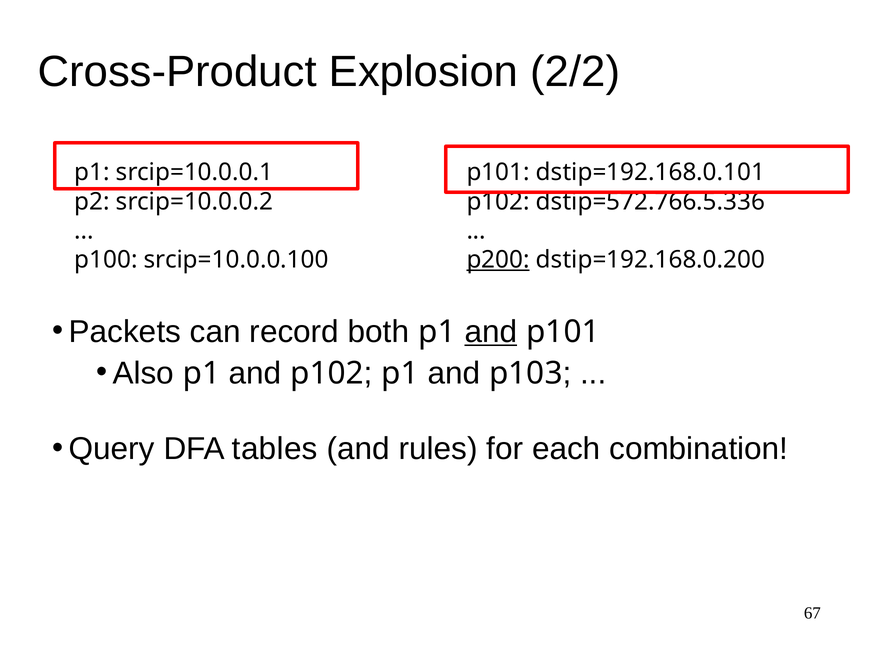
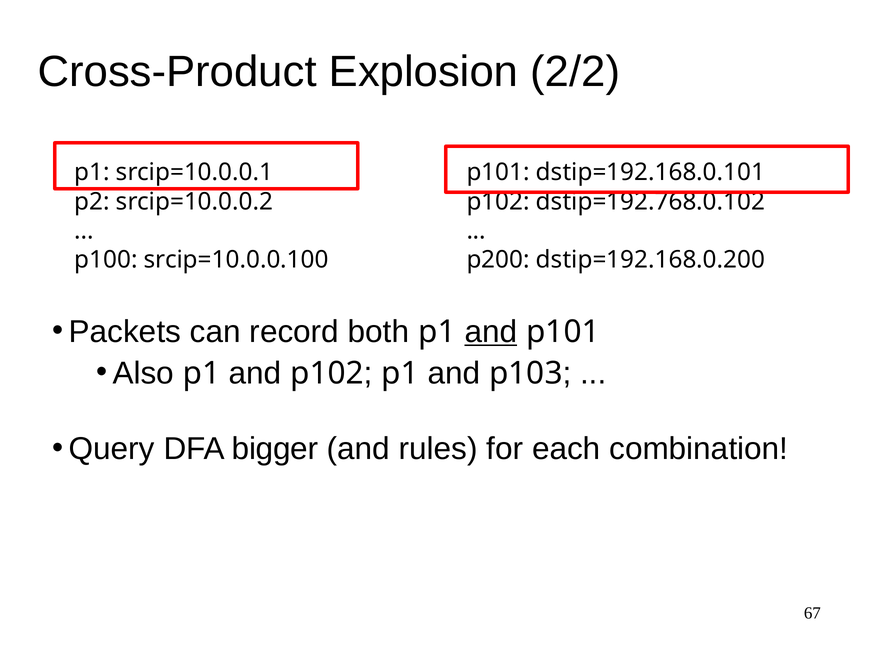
dstip=572.766.5.336: dstip=572.766.5.336 -> dstip=192.768.0.102
p200 underline: present -> none
tables: tables -> bigger
